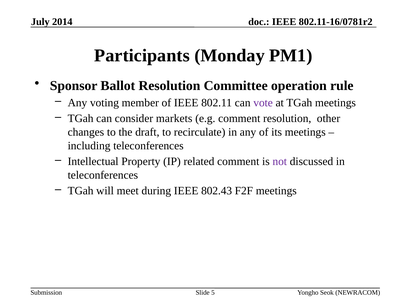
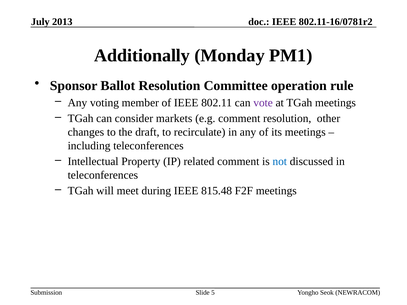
2014: 2014 -> 2013
Participants: Participants -> Additionally
not colour: purple -> blue
802.43: 802.43 -> 815.48
